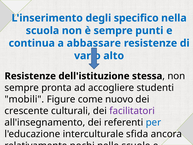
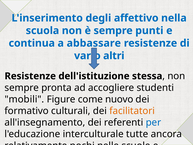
specifico: specifico -> affettivo
alto: alto -> altri
crescente: crescente -> formativo
facilitatori colour: purple -> orange
sfida: sfida -> tutte
